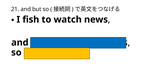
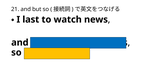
fish: fish -> last
